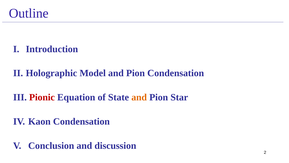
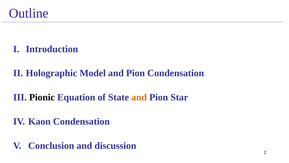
Pionic colour: red -> black
